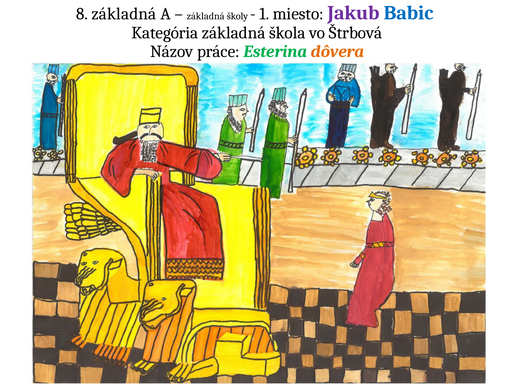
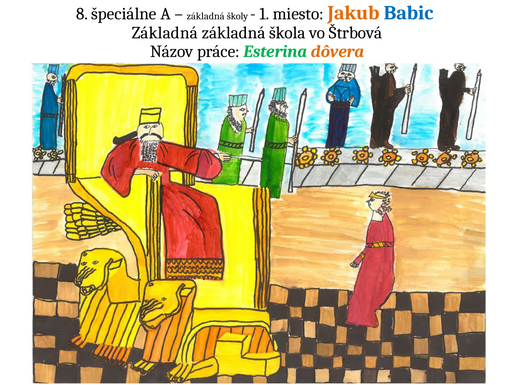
8 základná: základná -> špeciálne
Jakub colour: purple -> orange
Kategória at (165, 33): Kategória -> Základná
